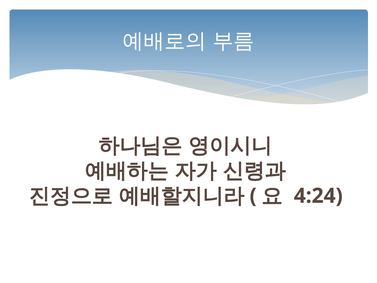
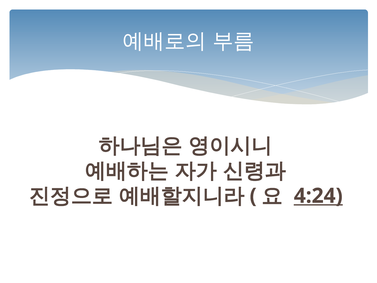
4:24 underline: none -> present
